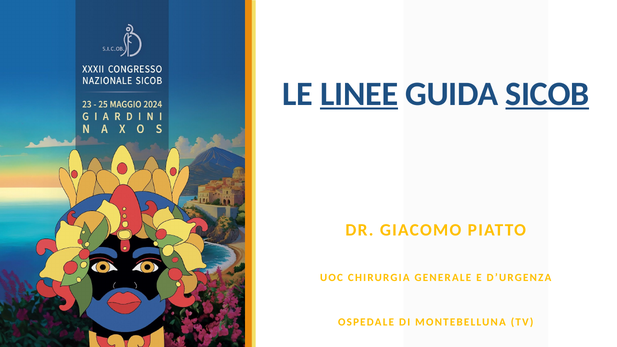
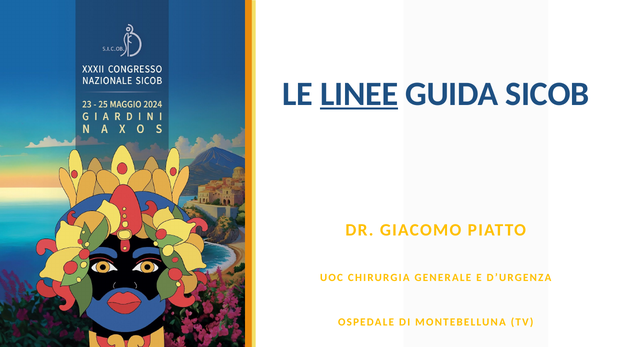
SICOB underline: present -> none
